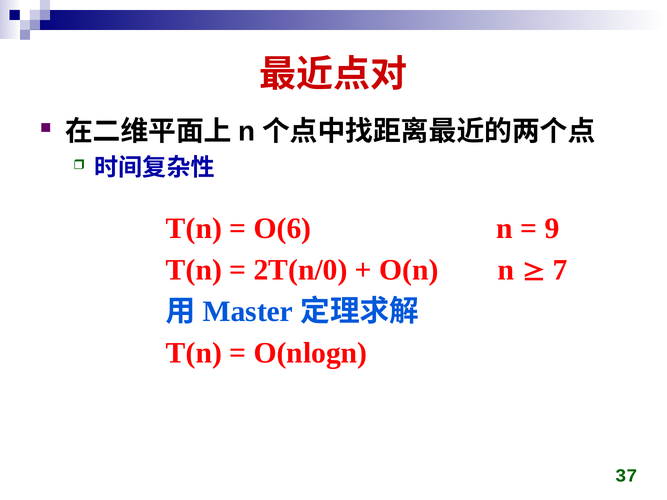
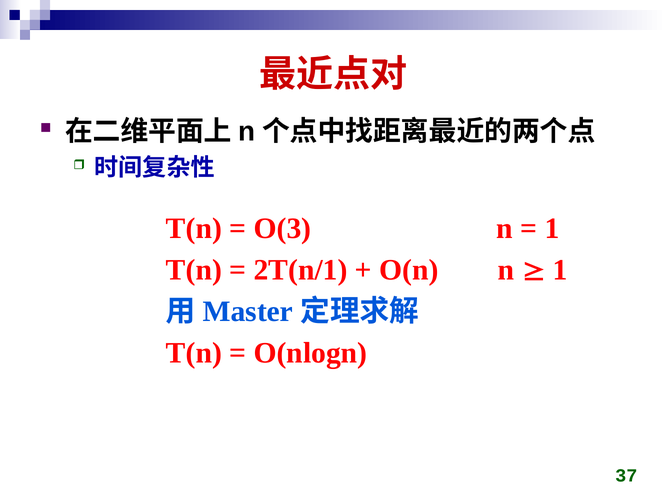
O(6: O(6 -> O(3
9 at (552, 229): 9 -> 1
2T(n/0: 2T(n/0 -> 2T(n/1
7 at (560, 270): 7 -> 1
